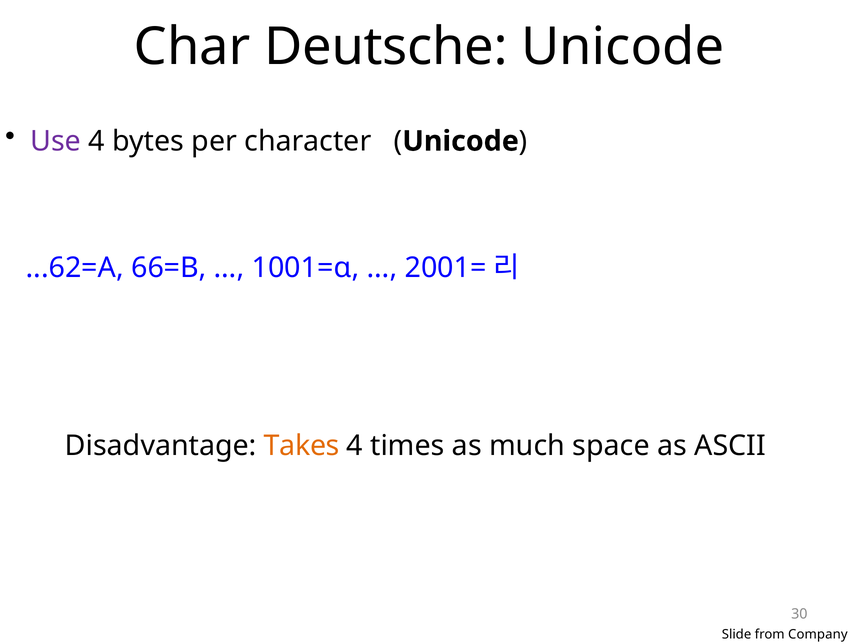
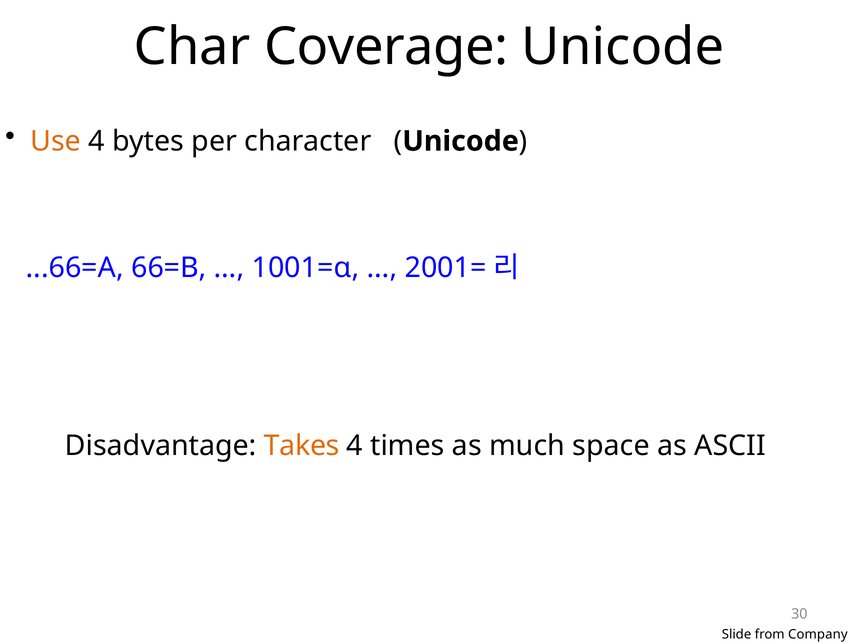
Deutsche: Deutsche -> Coverage
Use colour: purple -> orange
...62=A: ...62=A -> ...66=A
